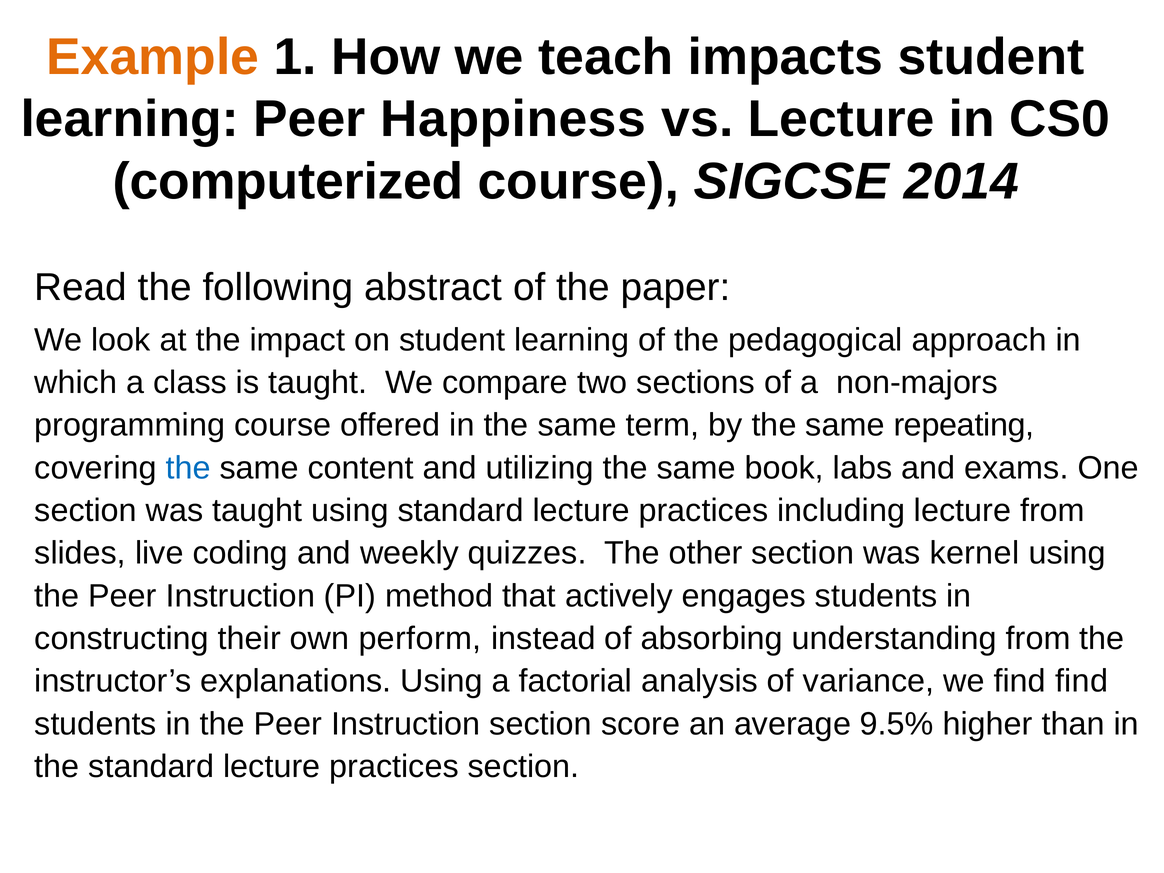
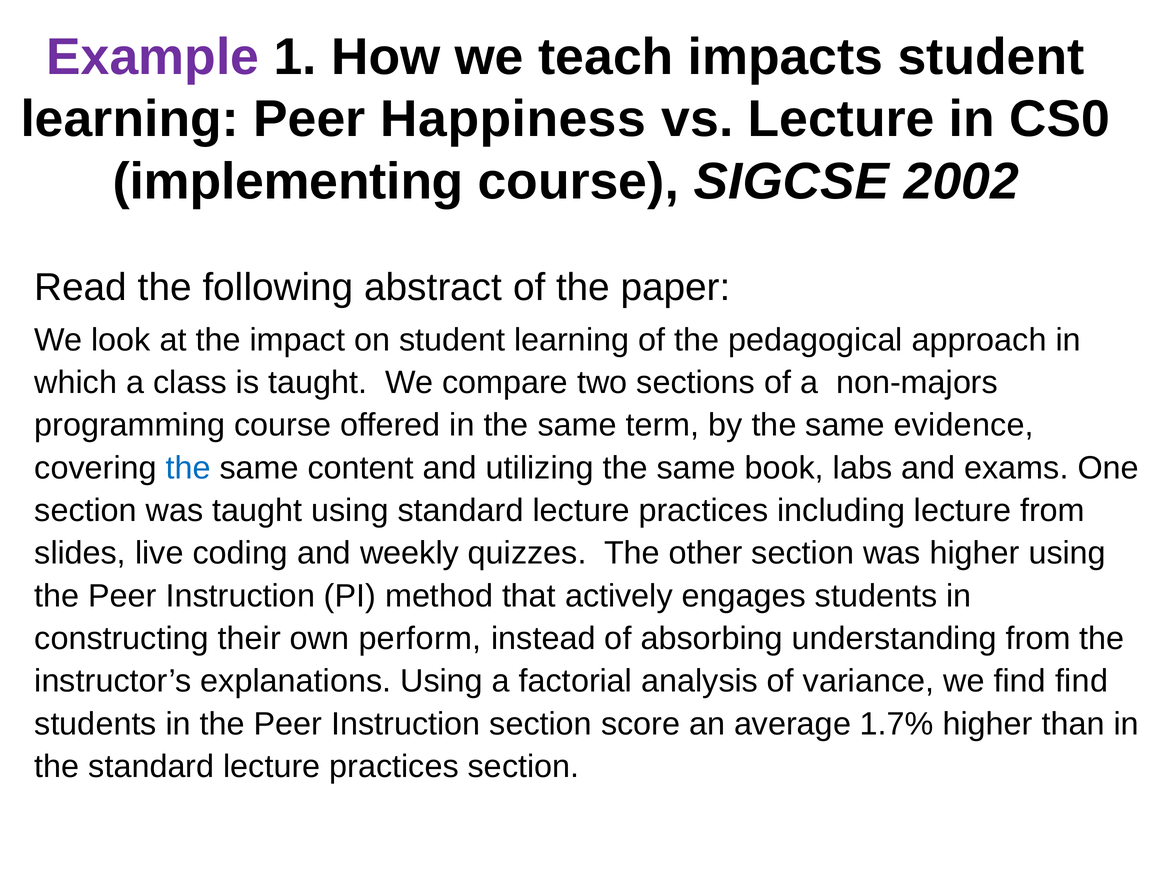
Example colour: orange -> purple
computerized: computerized -> implementing
2014: 2014 -> 2002
repeating: repeating -> evidence
was kernel: kernel -> higher
9.5%: 9.5% -> 1.7%
